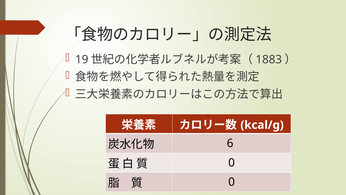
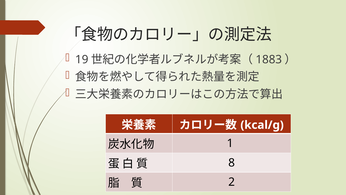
6: 6 -> 1
0 at (232, 162): 0 -> 8
0 at (232, 182): 0 -> 2
